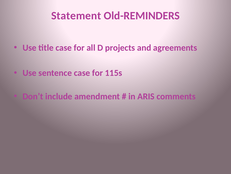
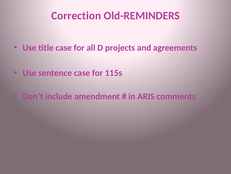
Statement: Statement -> Correction
